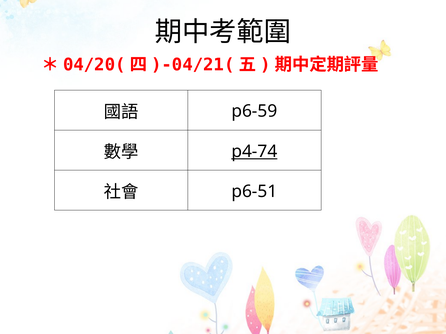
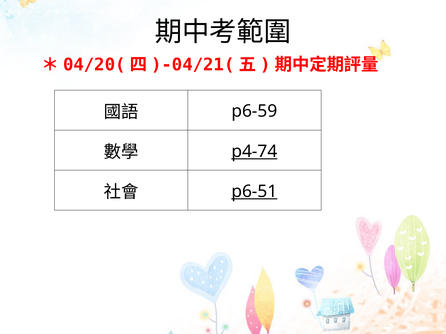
p6-51 underline: none -> present
